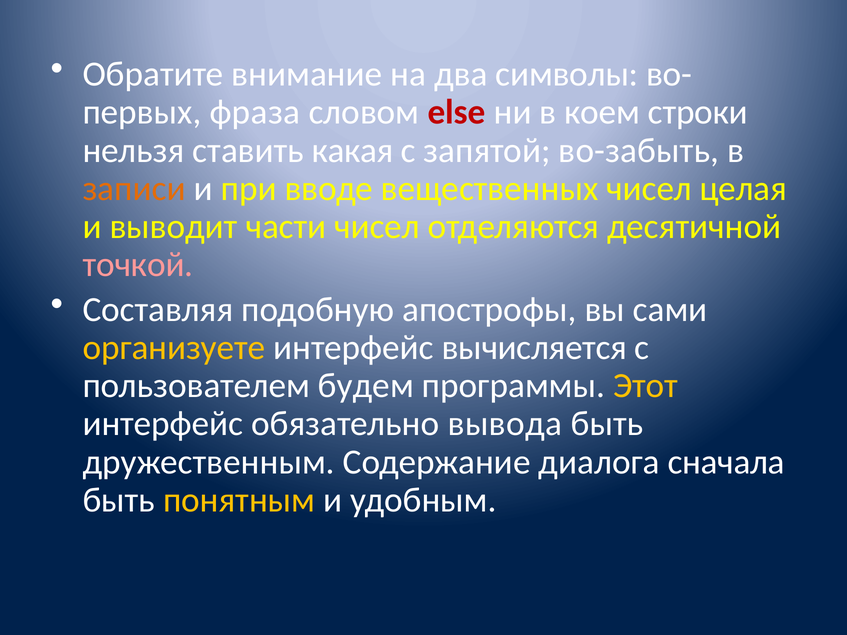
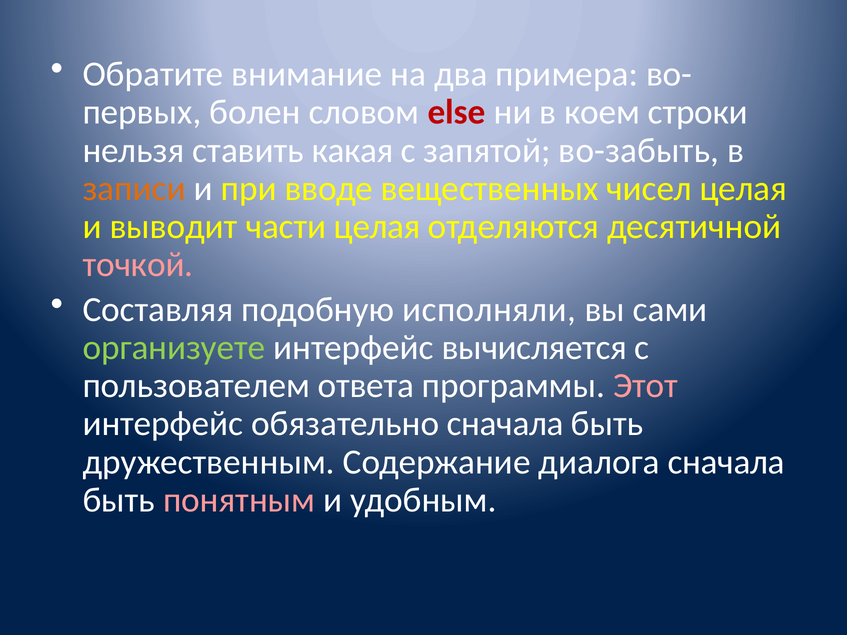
символы: символы -> примера
фраза: фраза -> болен
части чисел: чисел -> целая
апострофы: апострофы -> исполняли
организуете colour: yellow -> light green
будем: будем -> ответа
Этот colour: yellow -> pink
обязательно вывода: вывода -> сначала
понятным colour: yellow -> pink
